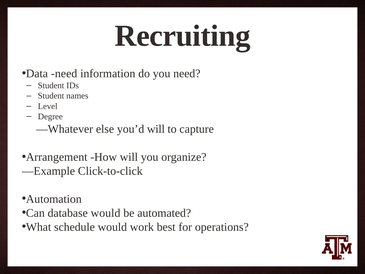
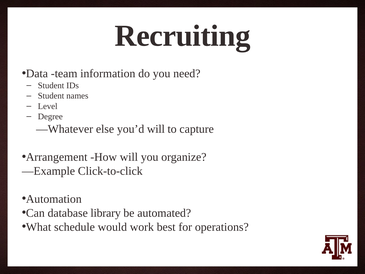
Data need: need -> team
database would: would -> library
